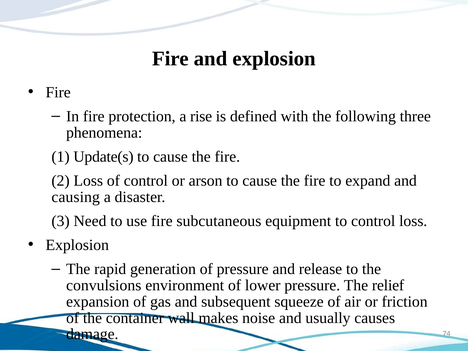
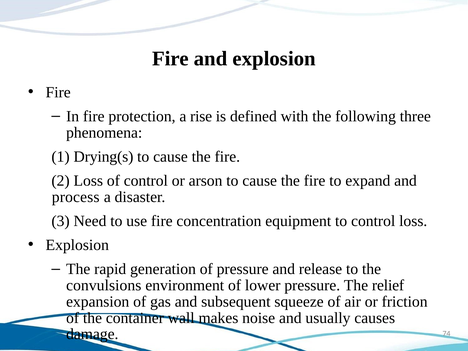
Update(s: Update(s -> Drying(s
causing: causing -> process
subcutaneous: subcutaneous -> concentration
